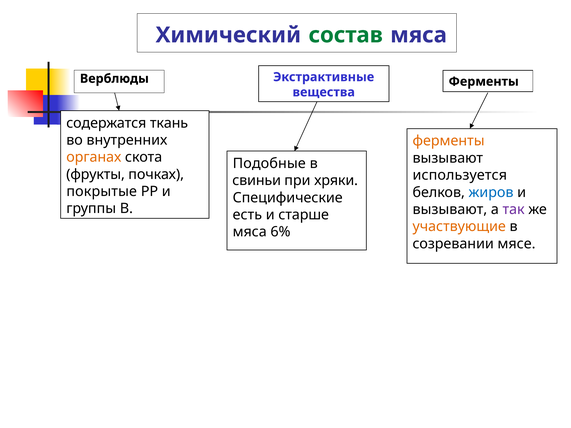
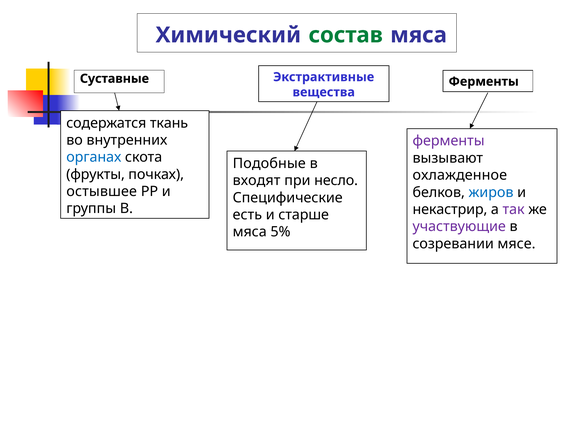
Верблюды: Верблюды -> Суставные
ферменты at (449, 141) colour: orange -> purple
органах colour: orange -> blue
используется: используется -> охлажденное
свиньи: свиньи -> входят
хряки: хряки -> несло
покрытые: покрытые -> остывшее
вызывают at (450, 210): вызывают -> некастрир
участвующие colour: orange -> purple
6%: 6% -> 5%
